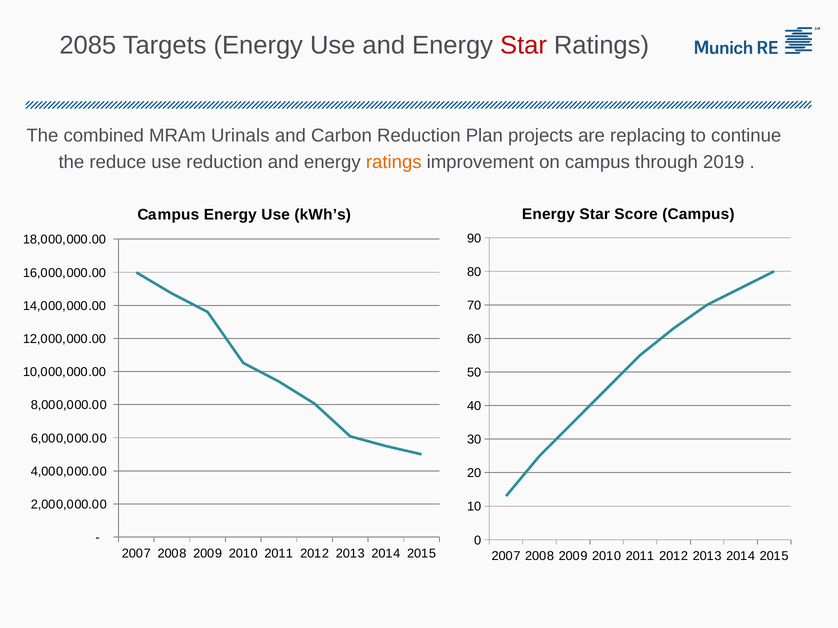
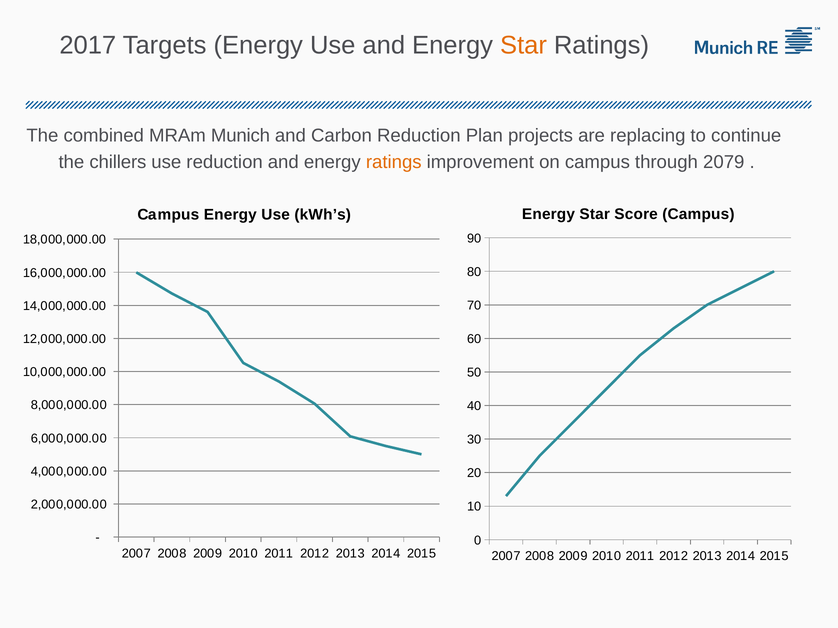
2085: 2085 -> 2017
Star at (524, 45) colour: red -> orange
Urinals: Urinals -> Munich
reduce: reduce -> chillers
2019: 2019 -> 2079
